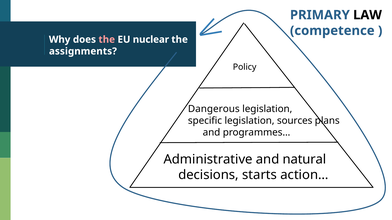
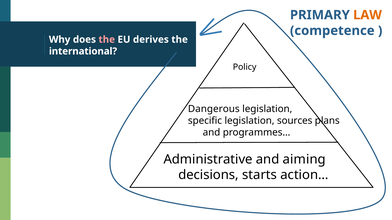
LAW colour: black -> orange
nuclear: nuclear -> derives
assignments: assignments -> international
natural: natural -> aiming
